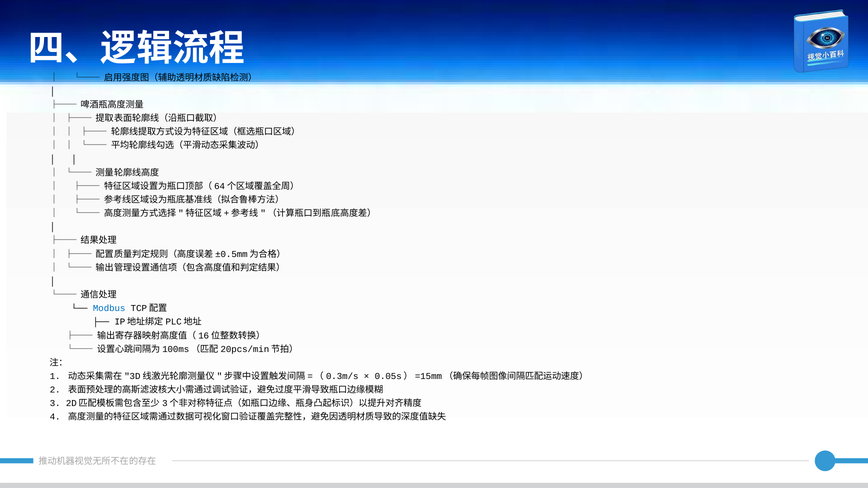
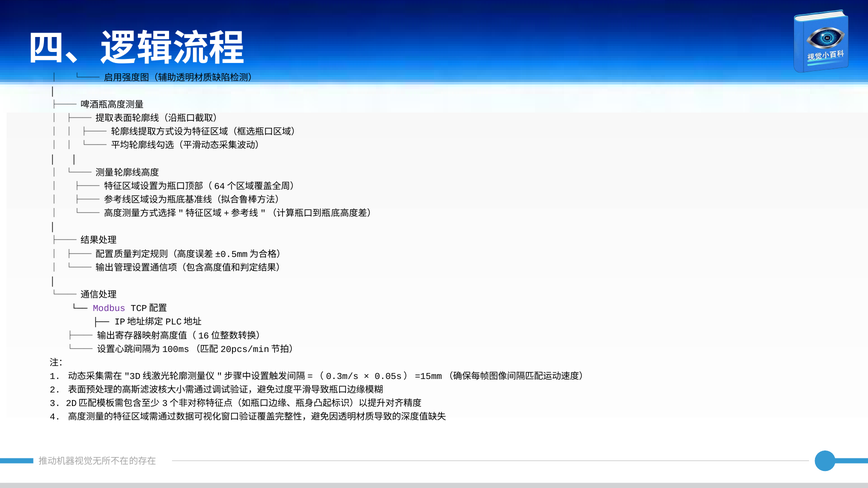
Modbus colour: blue -> purple
